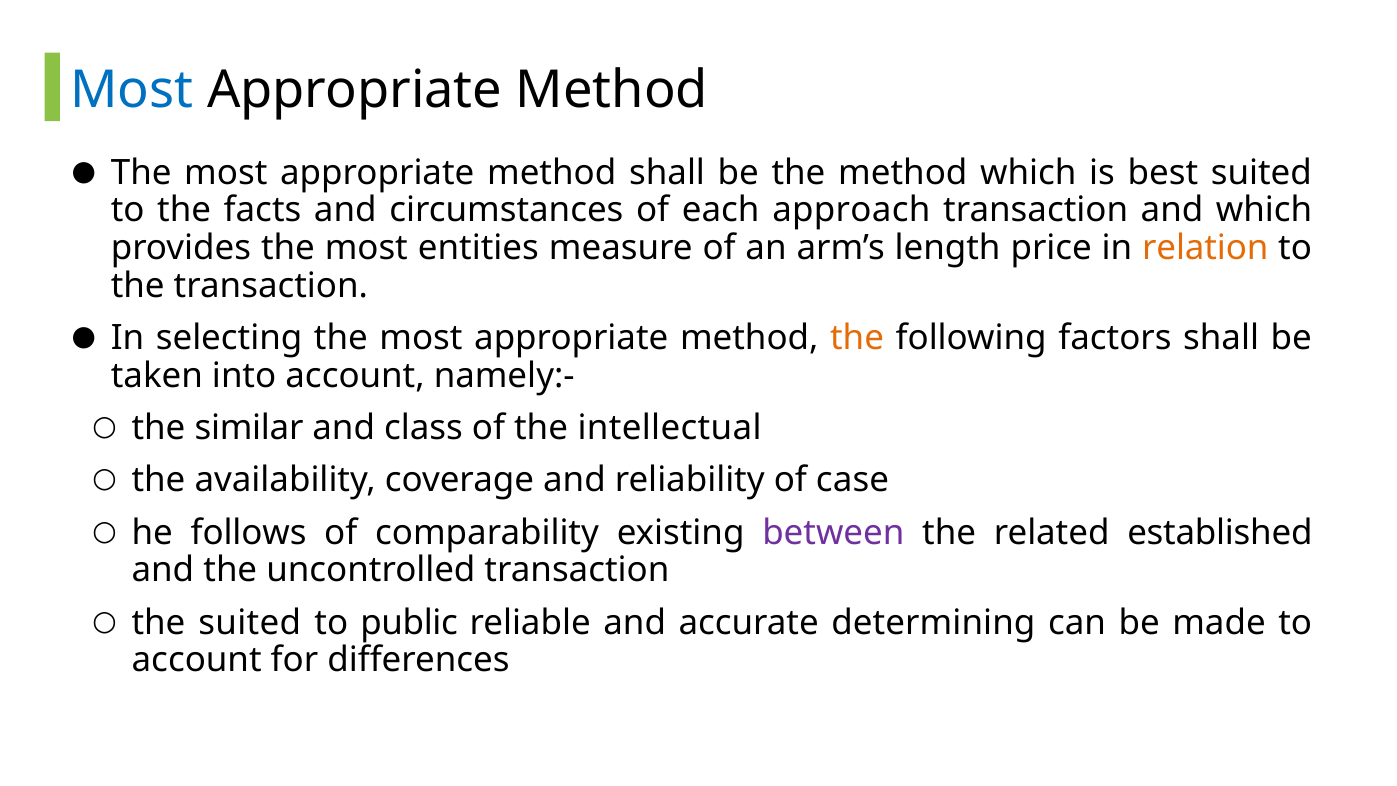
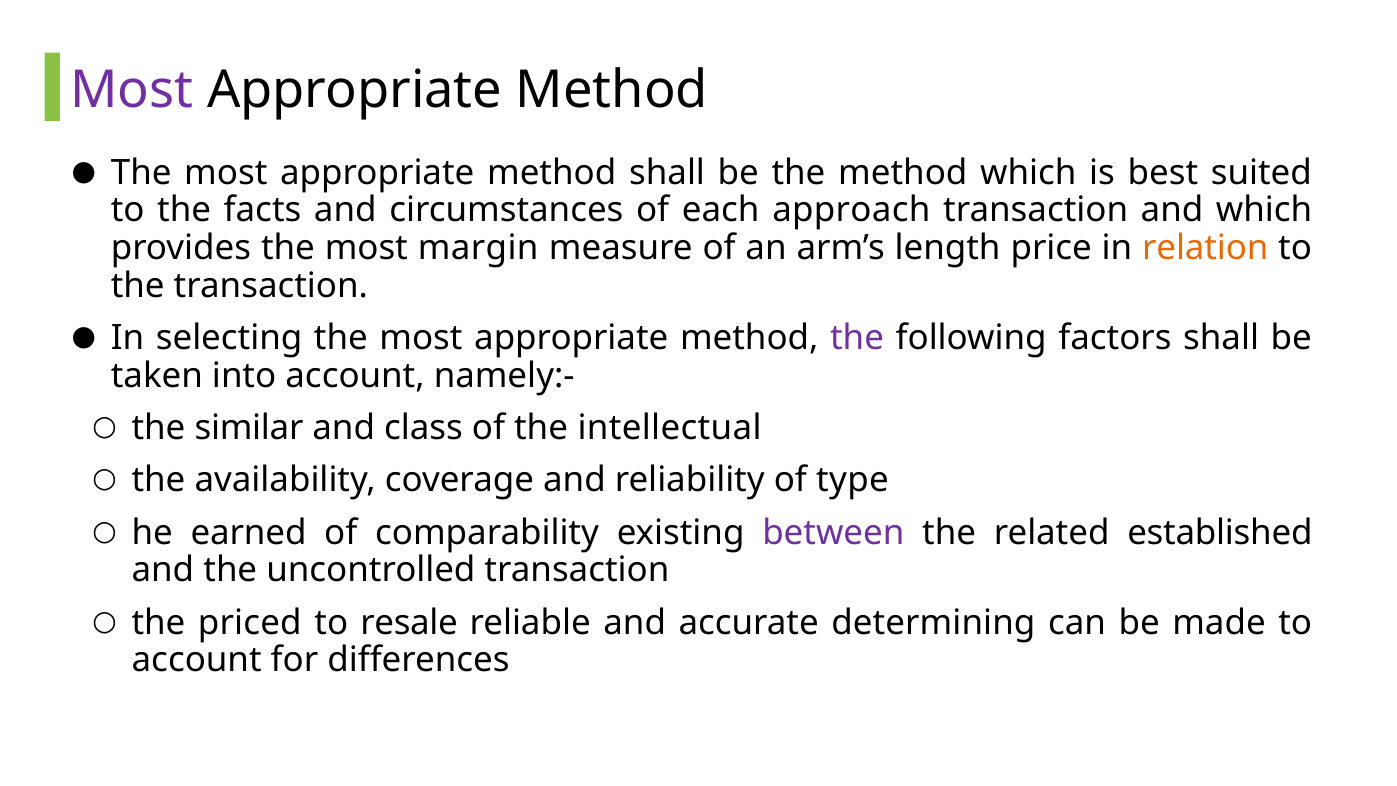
Most at (132, 90) colour: blue -> purple
entities: entities -> margin
the at (857, 338) colour: orange -> purple
case: case -> type
follows: follows -> earned
the suited: suited -> priced
public: public -> resale
